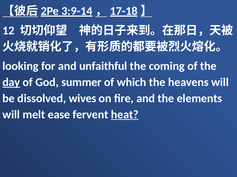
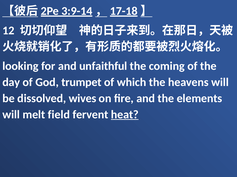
day underline: present -> none
summer: summer -> trumpet
ease: ease -> field
